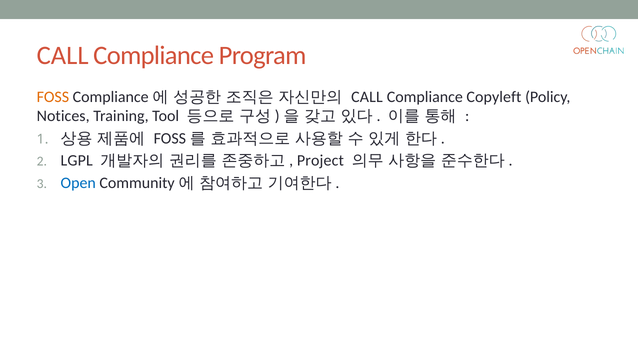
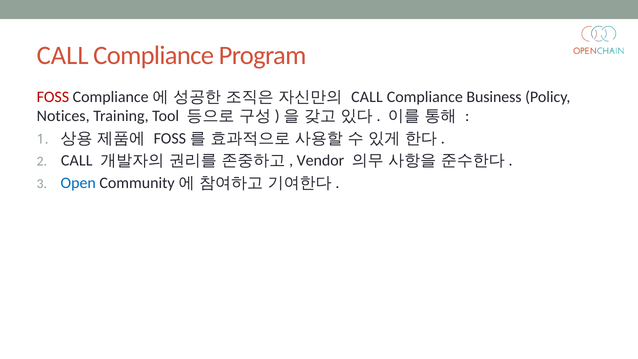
FOSS colour: orange -> red
Copyleft: Copyleft -> Business
LGPL at (77, 161): LGPL -> CALL
Project: Project -> Vendor
